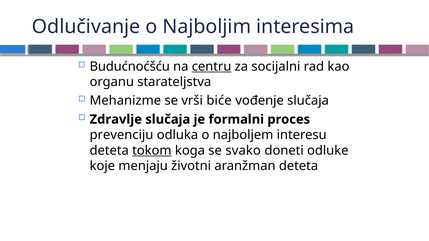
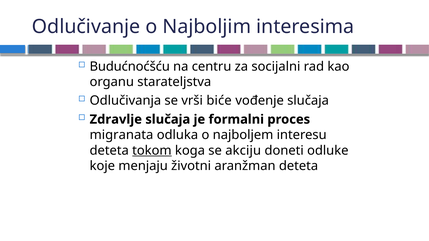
centru underline: present -> none
Mehanizme: Mehanizme -> Odlučivanja
prevenciju: prevenciju -> migranata
svako: svako -> akciju
